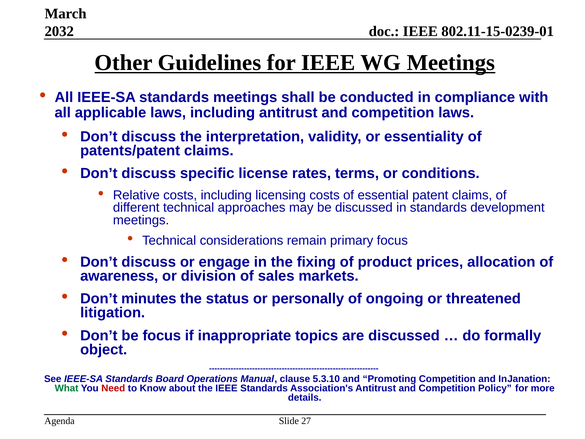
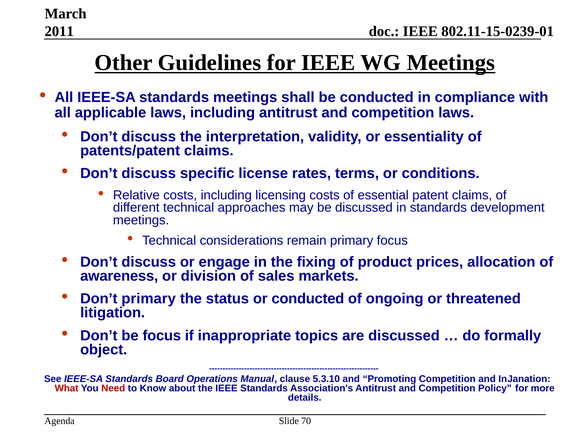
2032: 2032 -> 2011
Don’t minutes: minutes -> primary
or personally: personally -> conducted
What colour: green -> red
27: 27 -> 70
